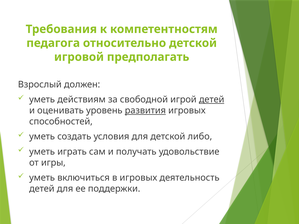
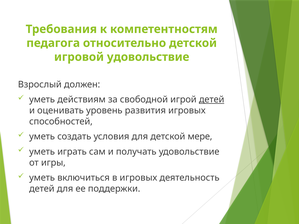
игровой предполагать: предполагать -> удовольствие
развития underline: present -> none
либо: либо -> мере
